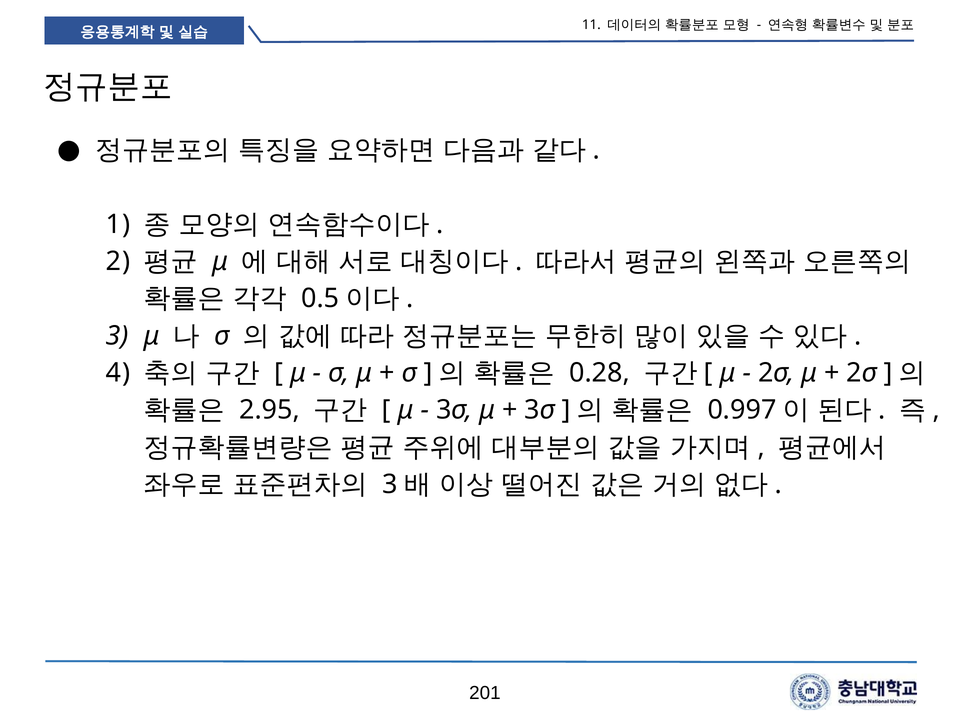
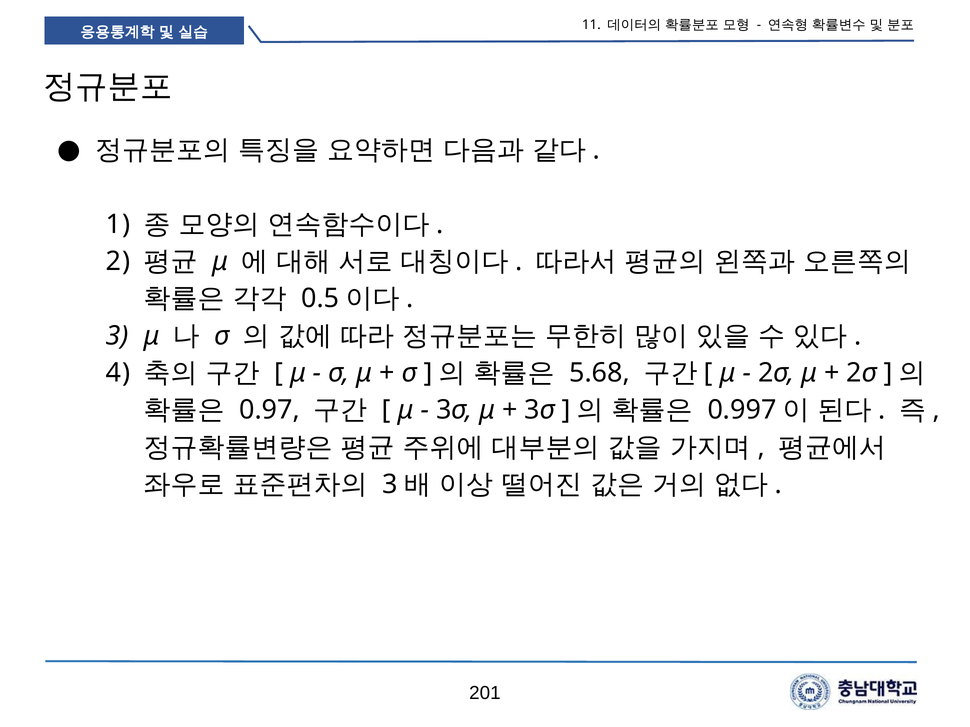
0.28: 0.28 -> 5.68
2.95: 2.95 -> 0.97
